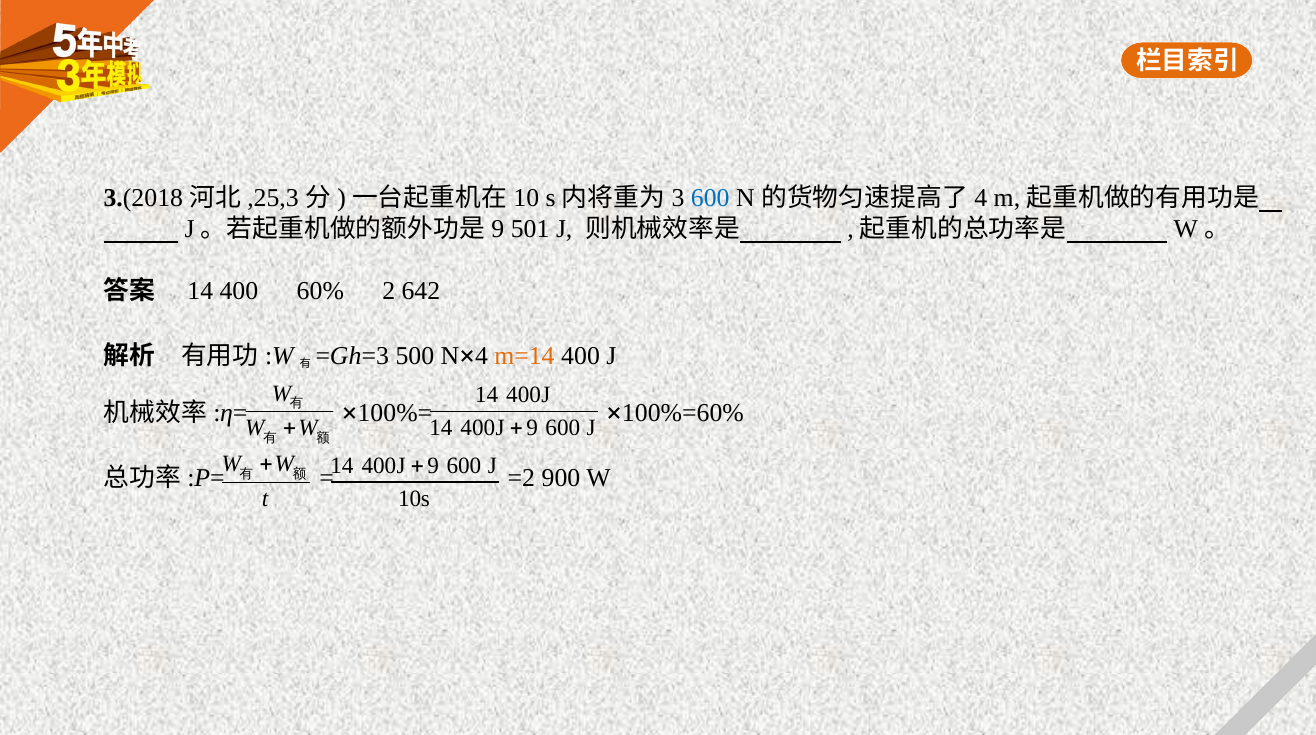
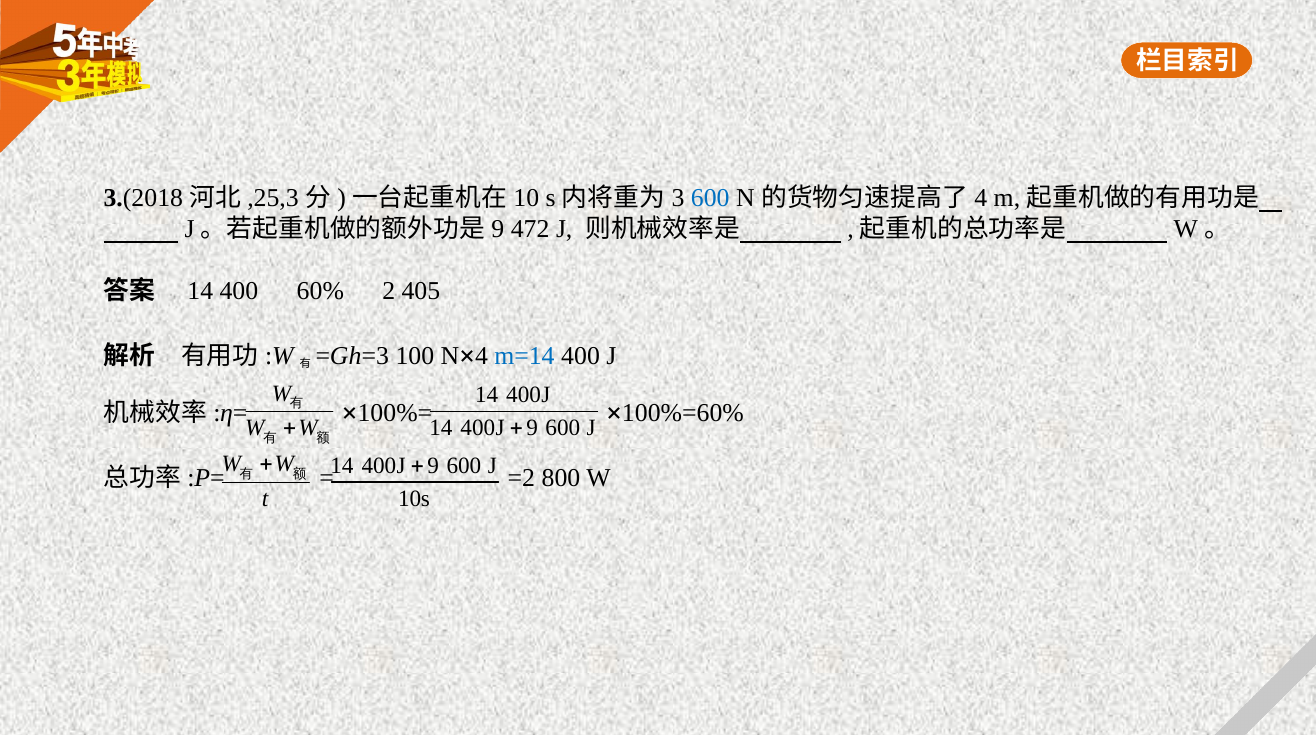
501: 501 -> 472
642: 642 -> 405
500: 500 -> 100
m=14 colour: orange -> blue
900: 900 -> 800
